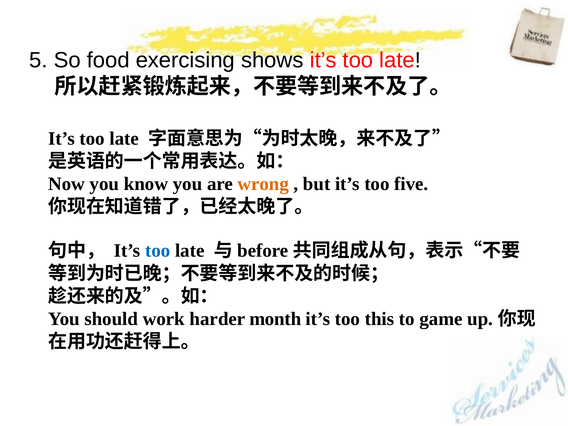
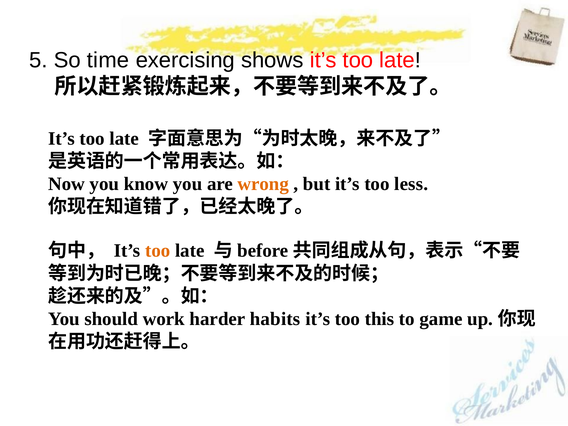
food: food -> time
five: five -> less
too at (158, 251) colour: blue -> orange
month: month -> habits
